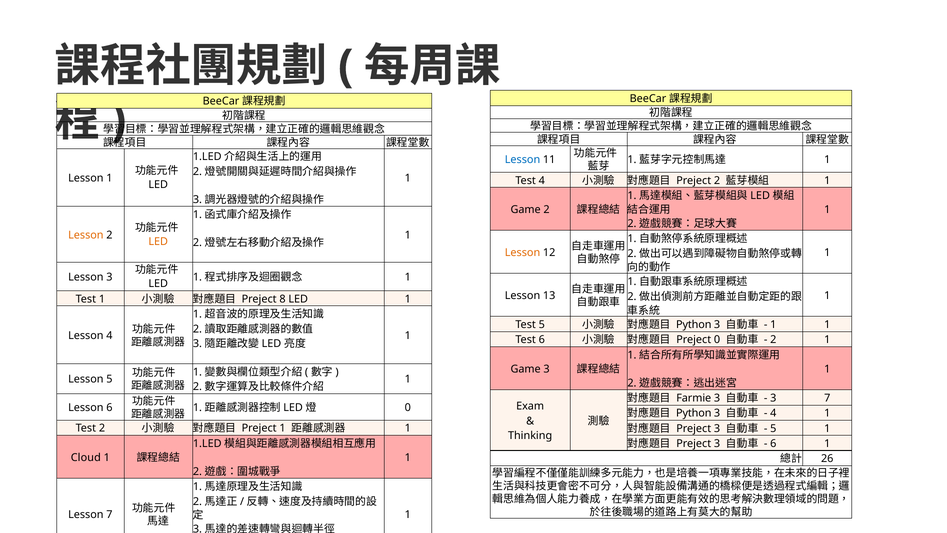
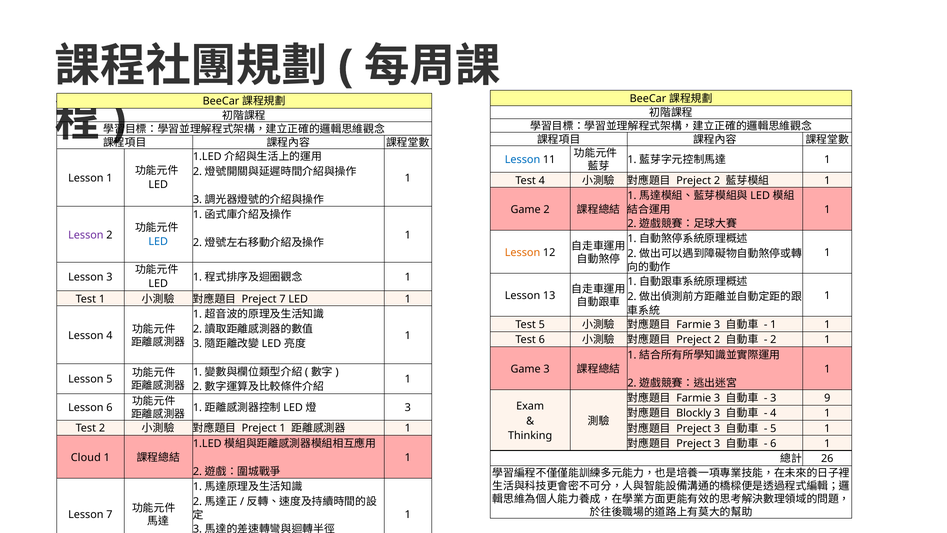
Lesson at (86, 235) colour: orange -> purple
LED at (158, 241) colour: orange -> blue
Preject 8: 8 -> 7
Python at (694, 325): Python -> Farmie
0 at (717, 340): 0 -> 2
3 7: 7 -> 9
Python at (694, 413): Python -> Blockly
0 at (408, 407): 0 -> 3
